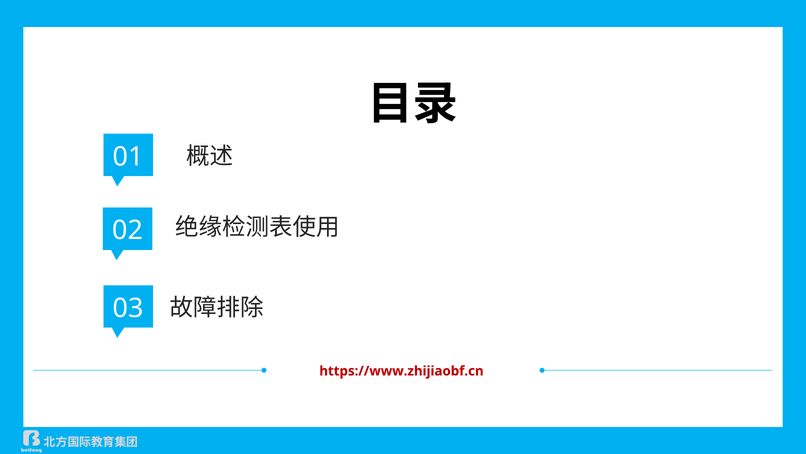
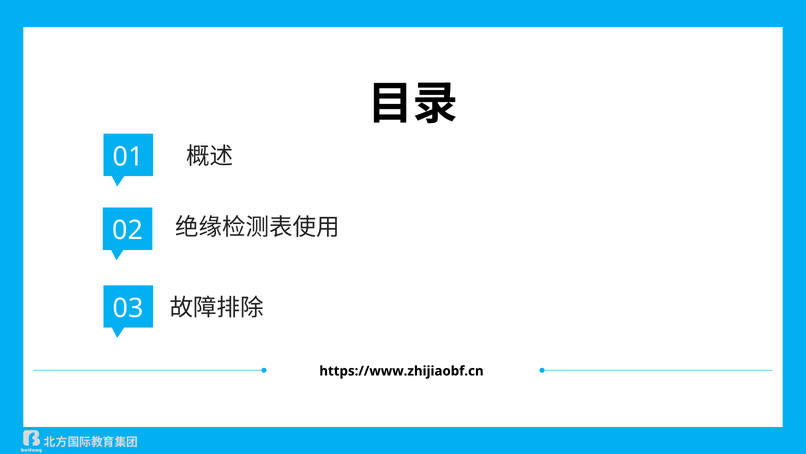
https://www.zhijiaobf.cn colour: red -> black
